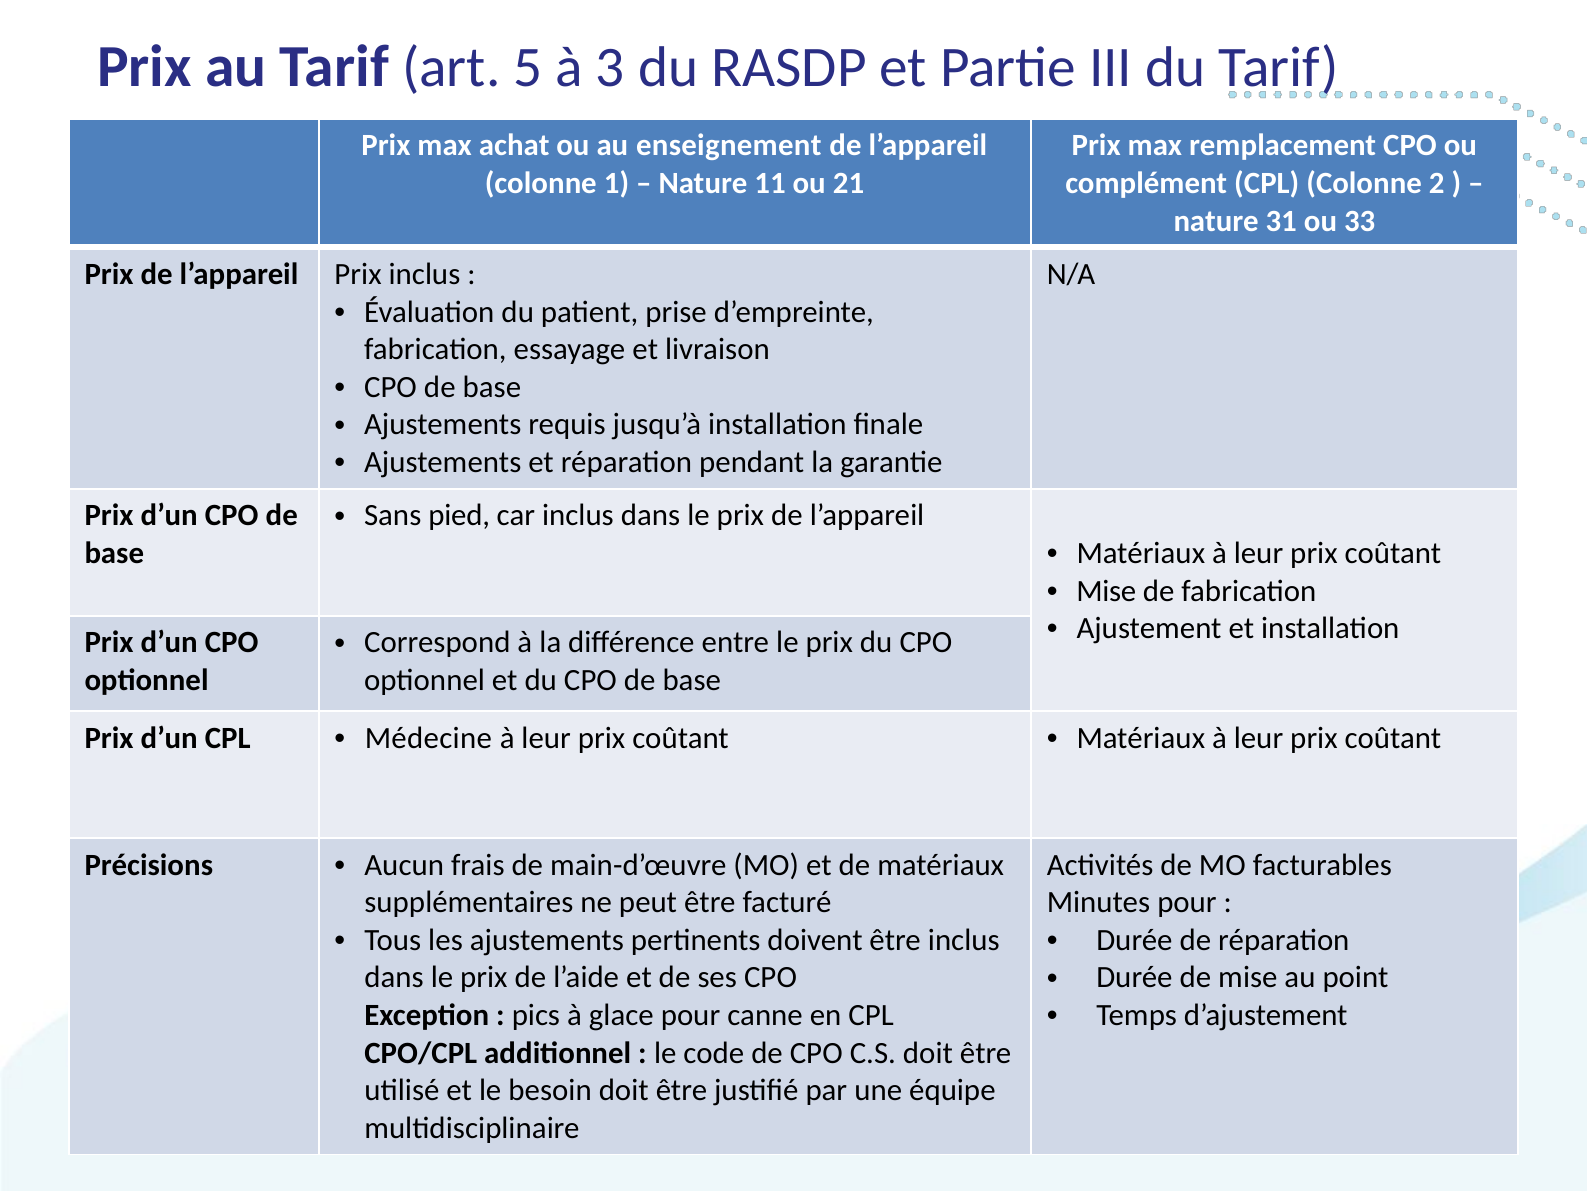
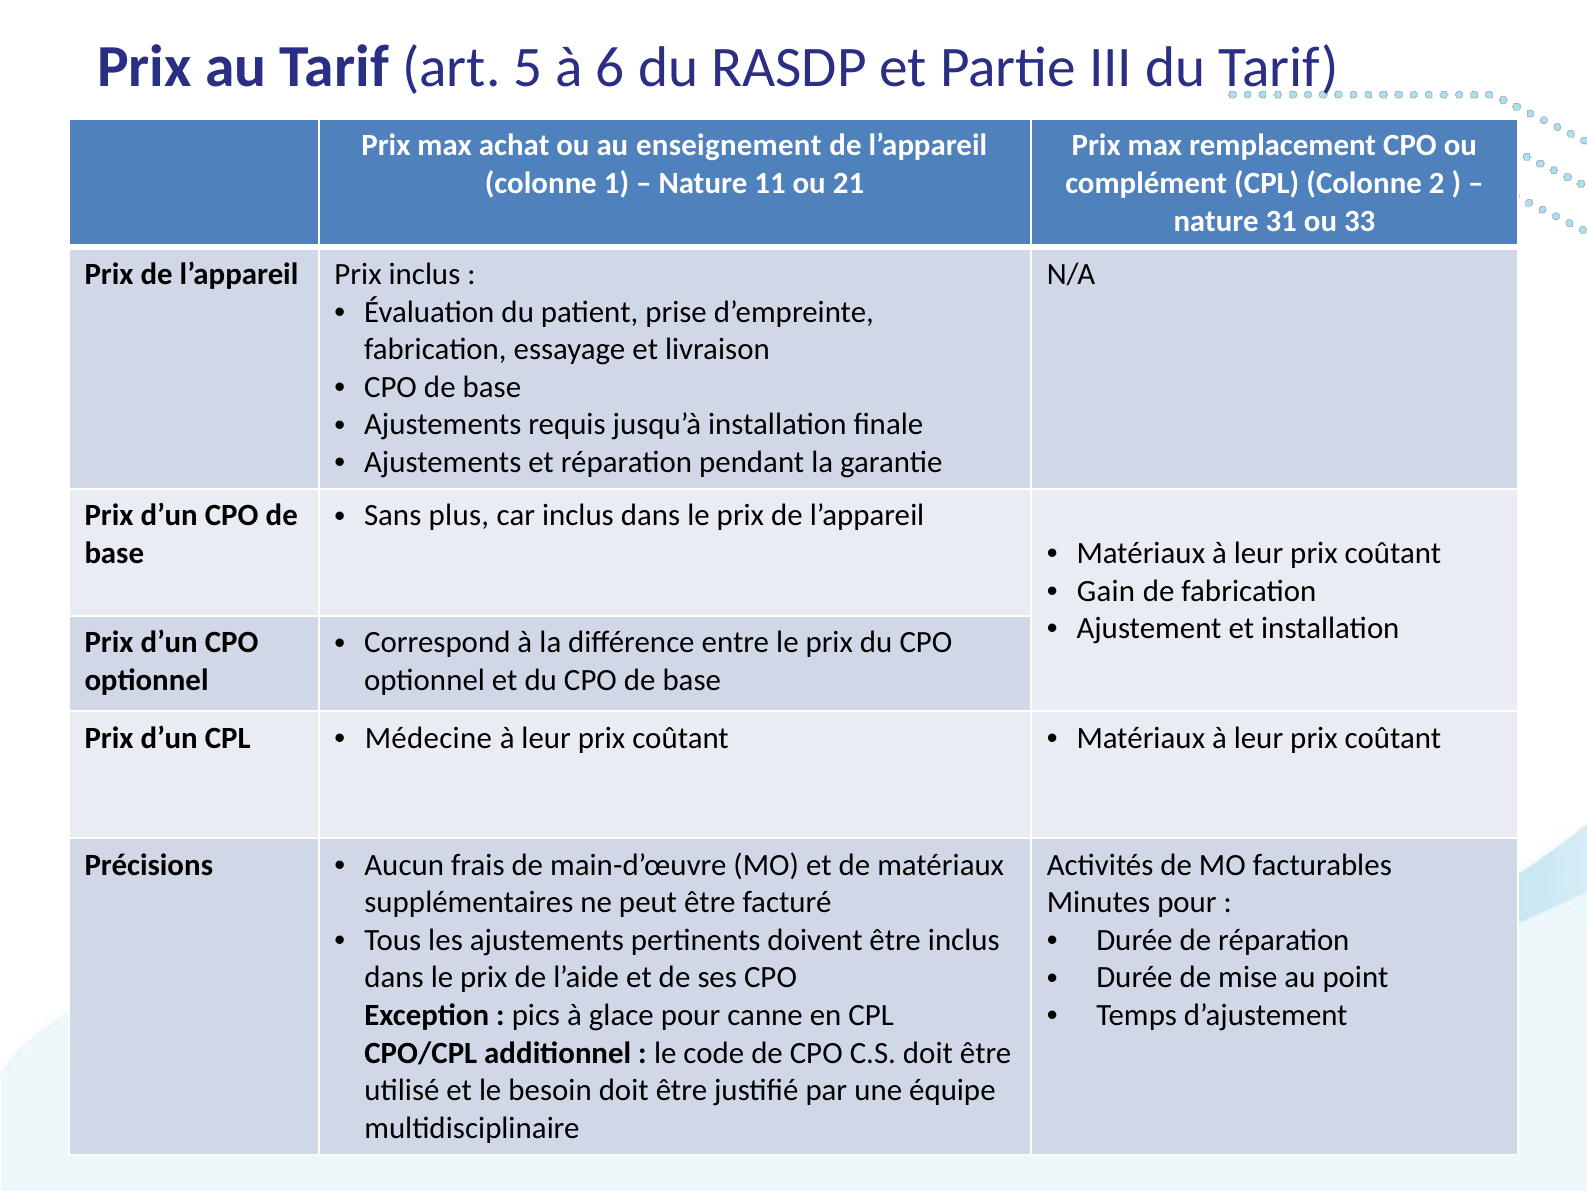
3: 3 -> 6
pied: pied -> plus
Mise at (1106, 591): Mise -> Gain
